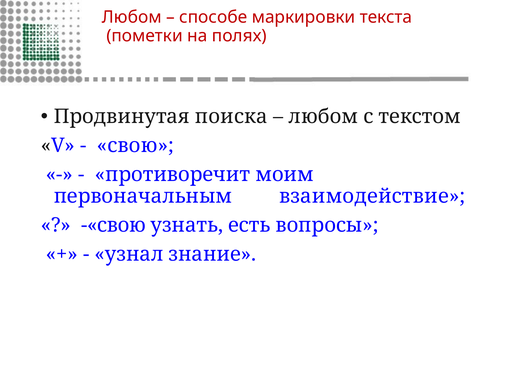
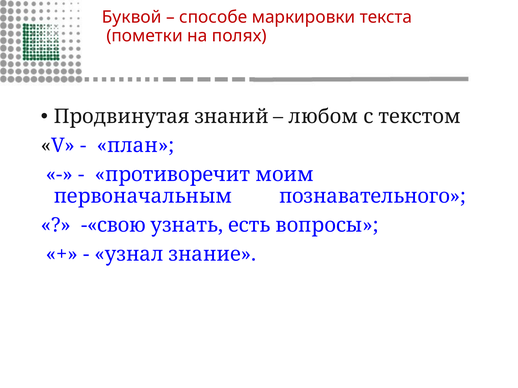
Любом at (132, 17): Любом -> Буквой
поиска: поиска -> знаний
свою: свою -> план
взаимодействие: взаимодействие -> познавательного
